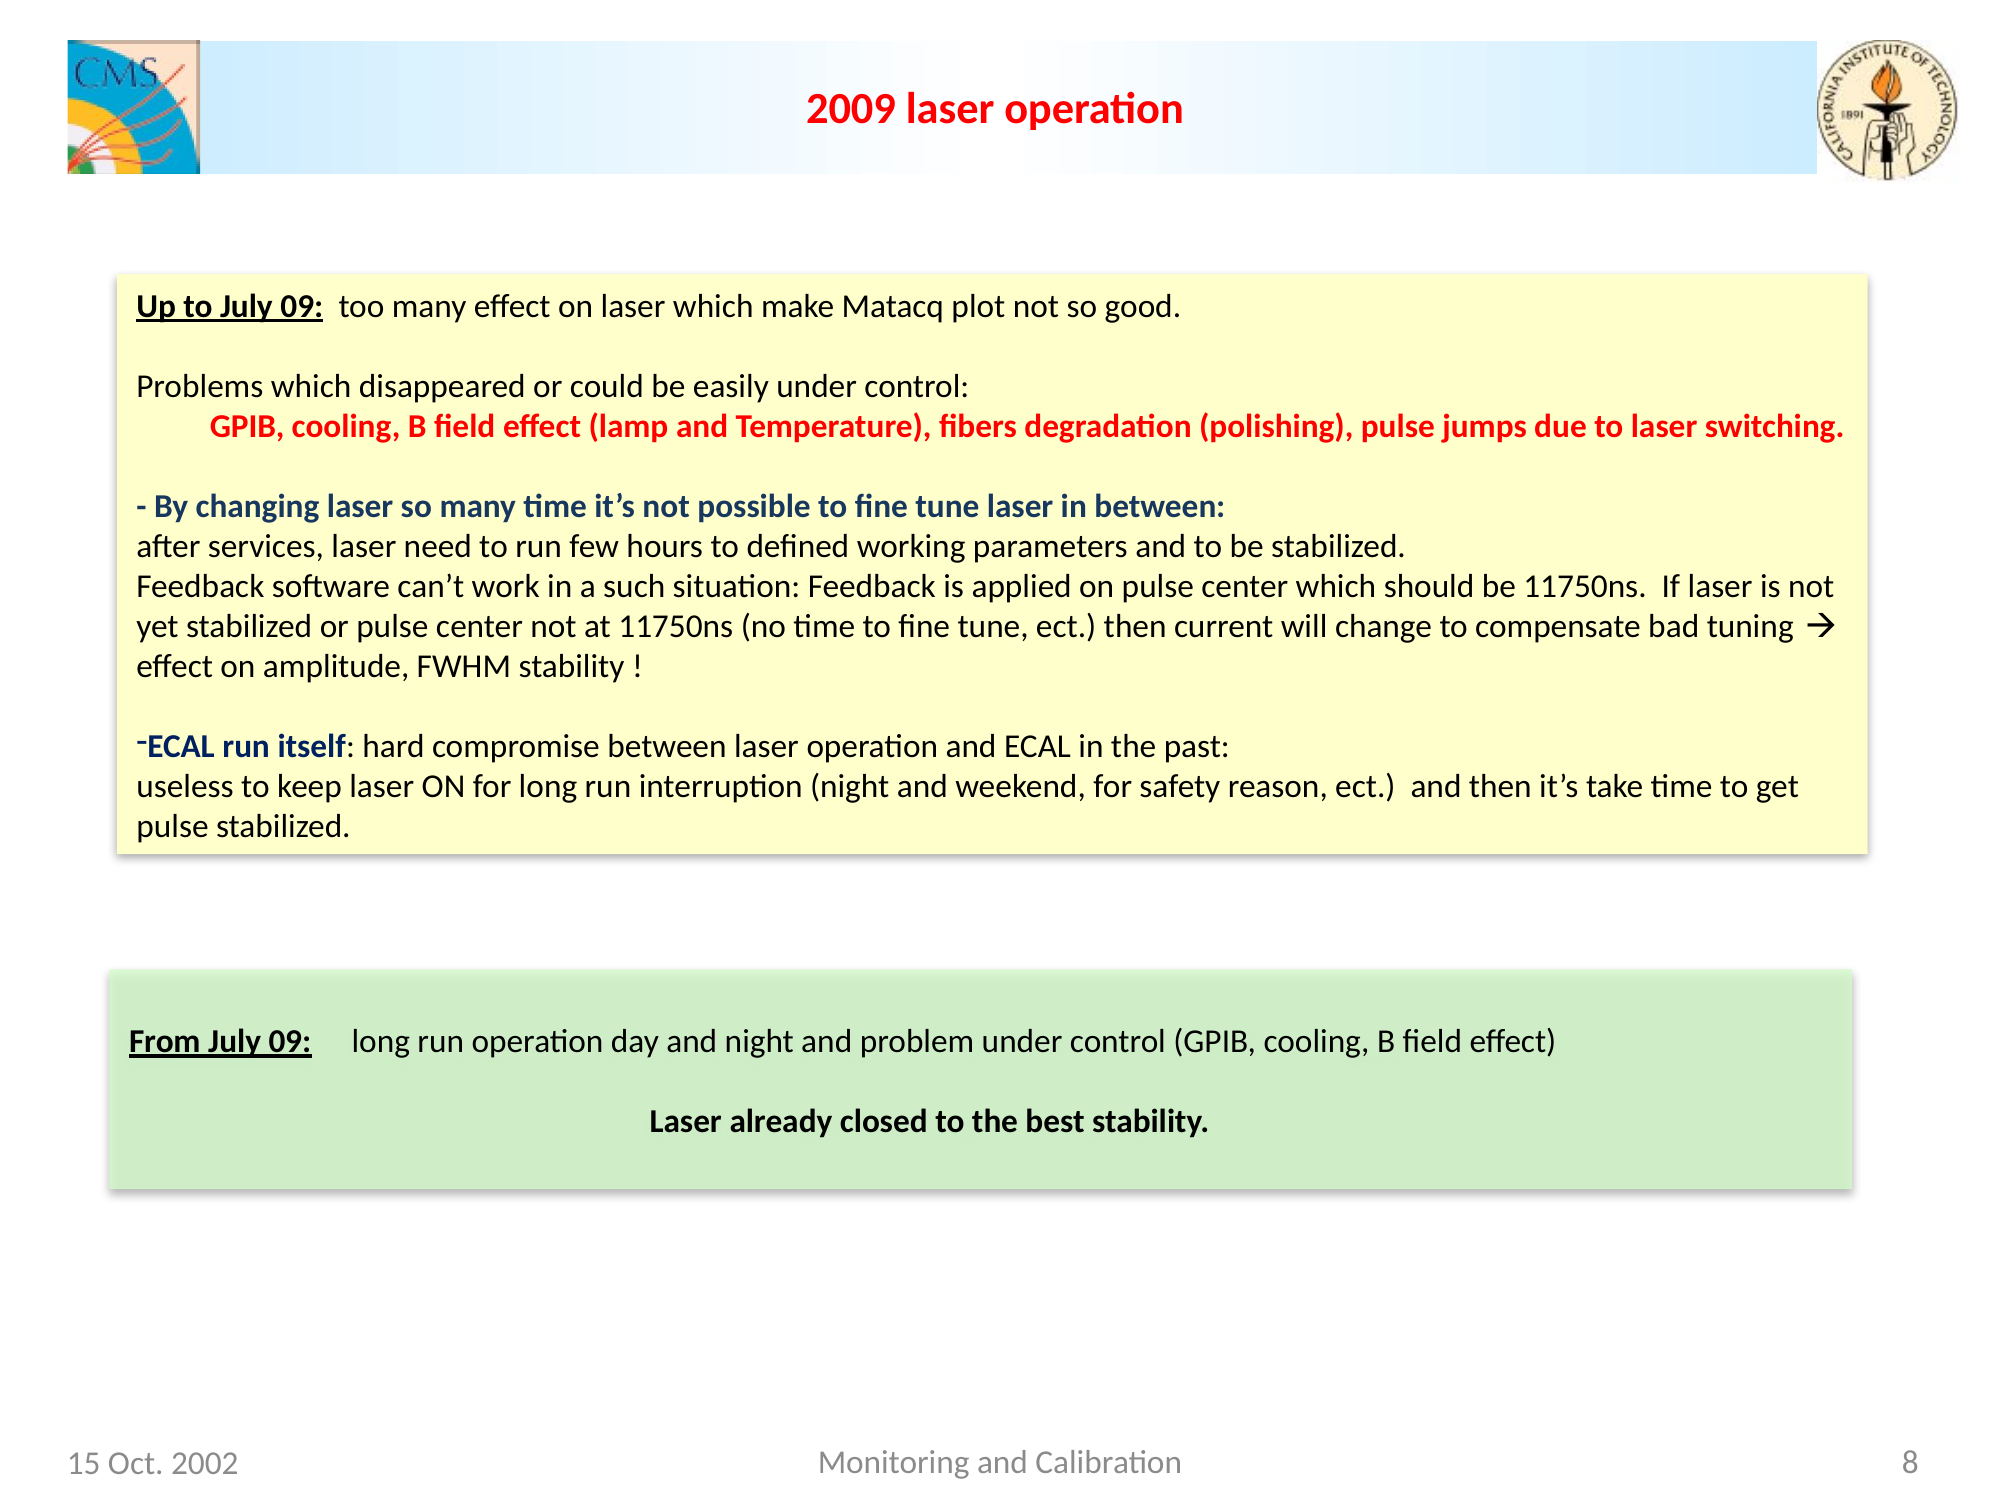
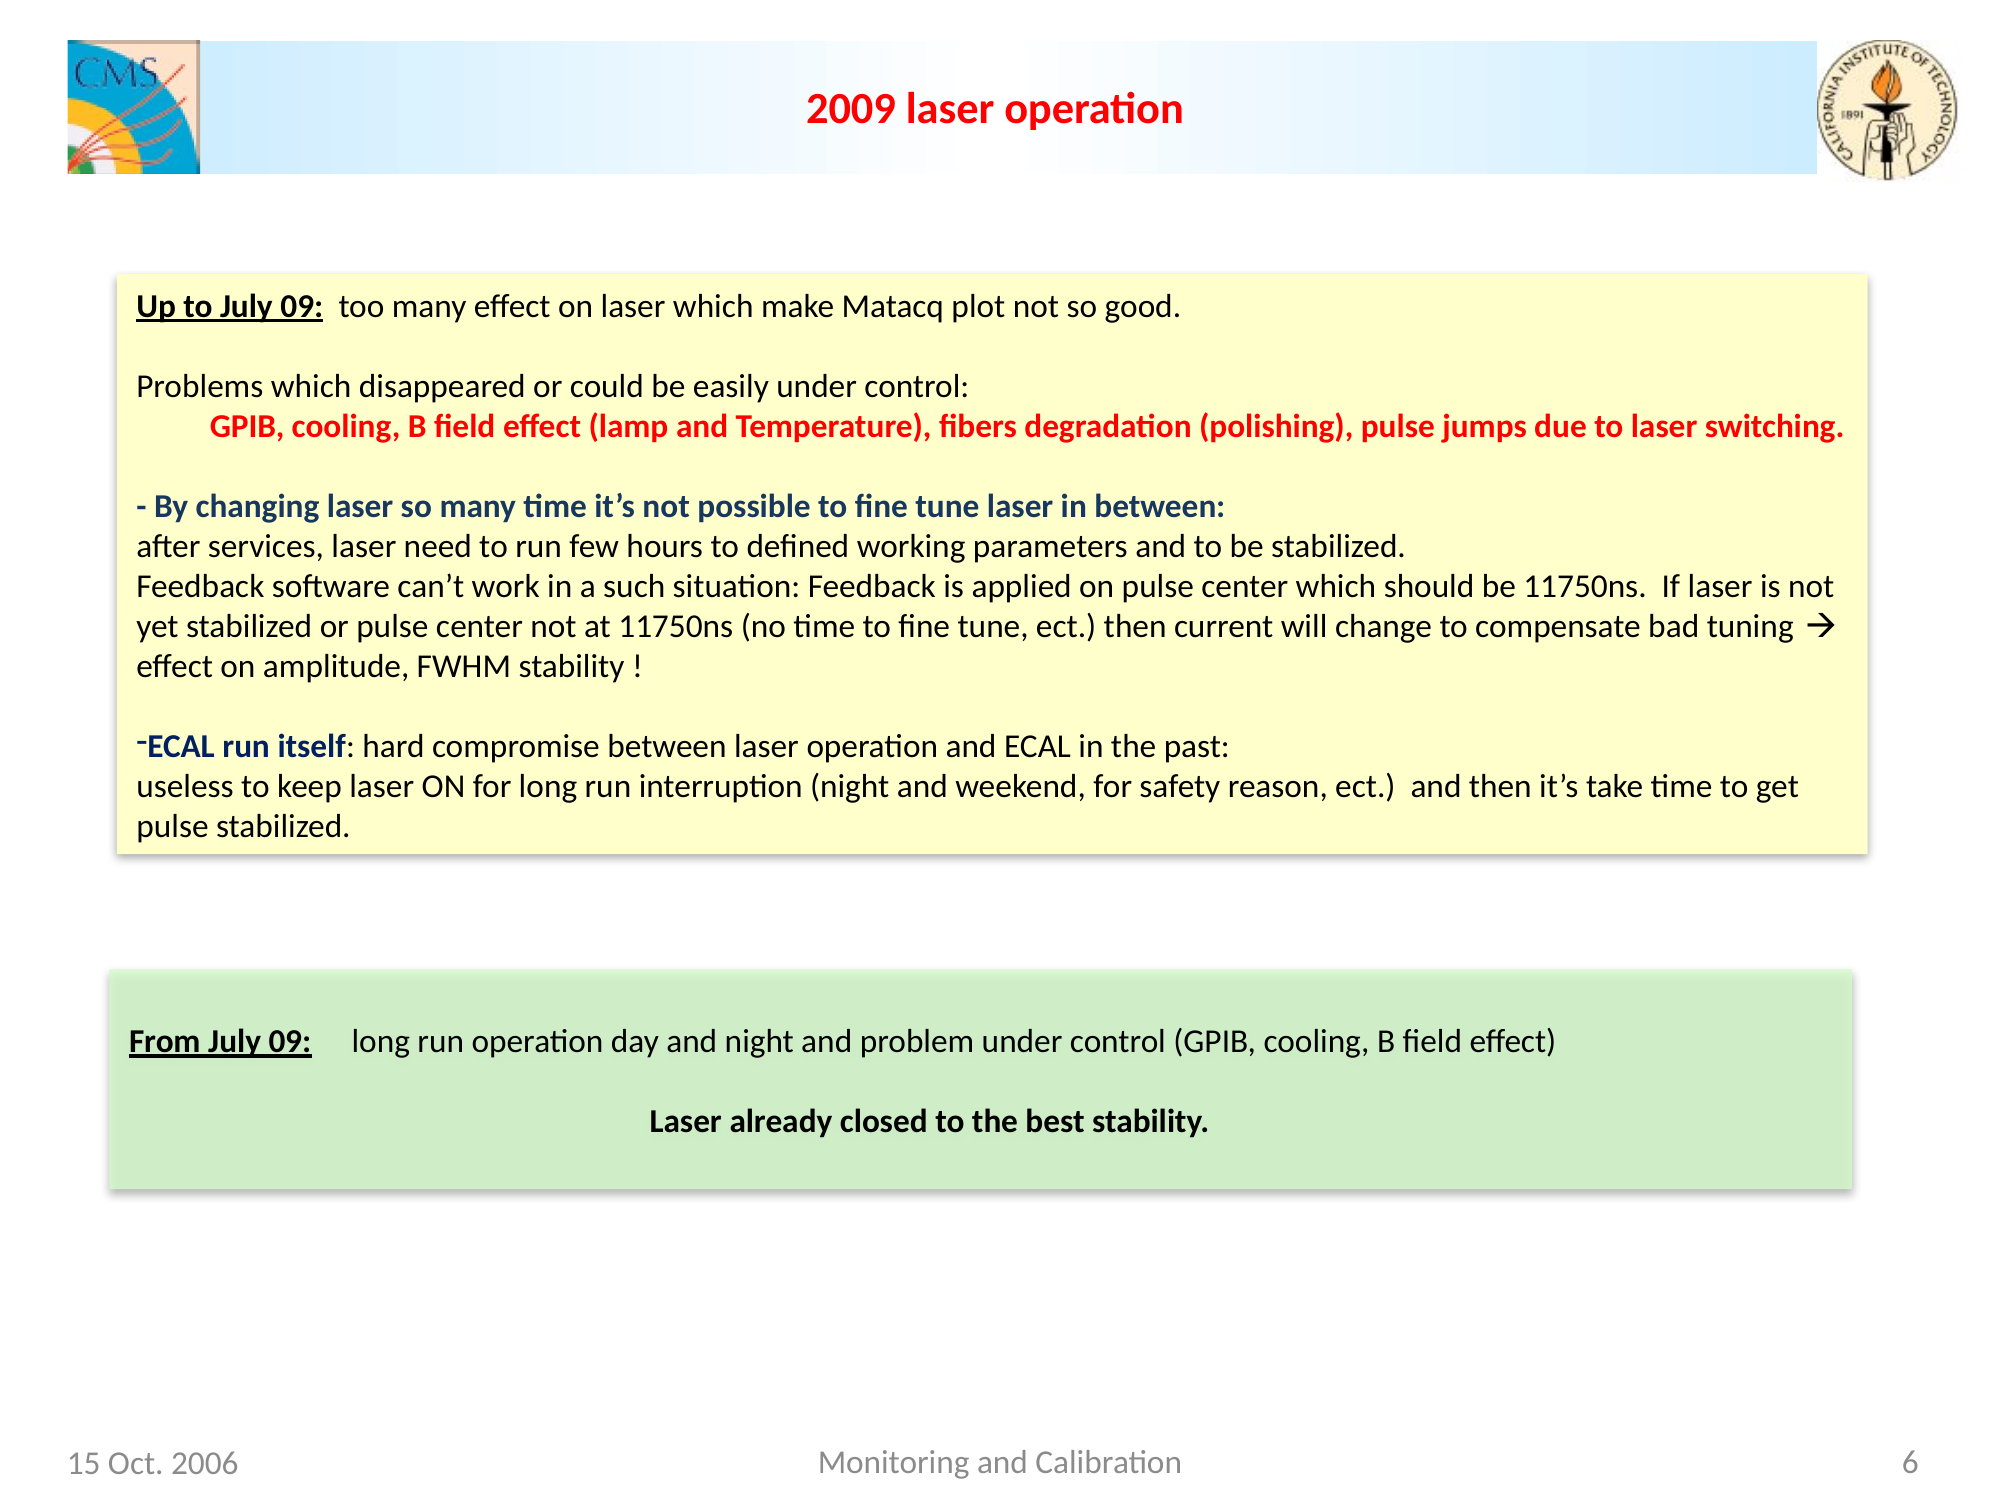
8: 8 -> 6
2002: 2002 -> 2006
